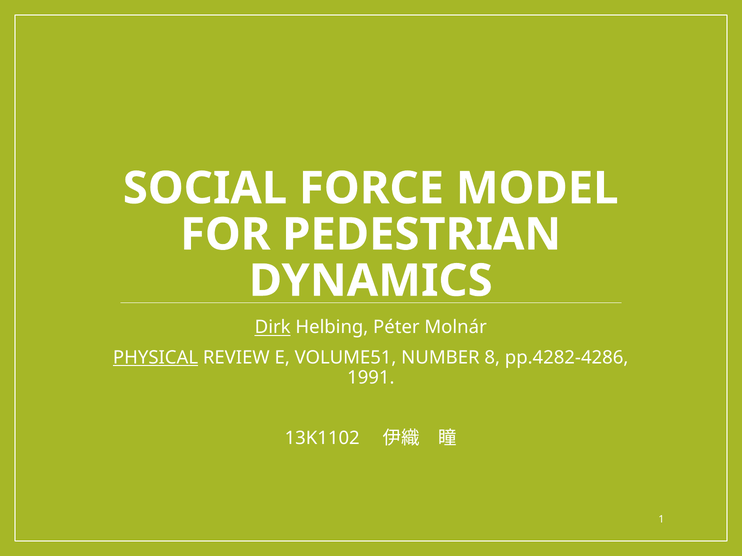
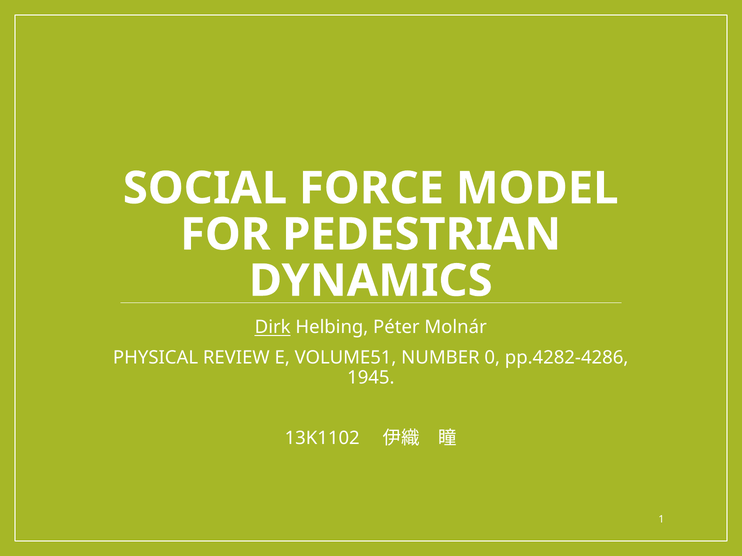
PHYSICAL underline: present -> none
8: 8 -> 0
1991: 1991 -> 1945
